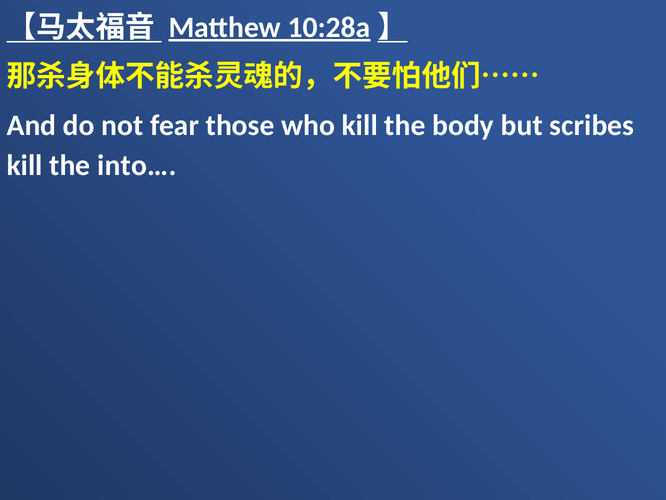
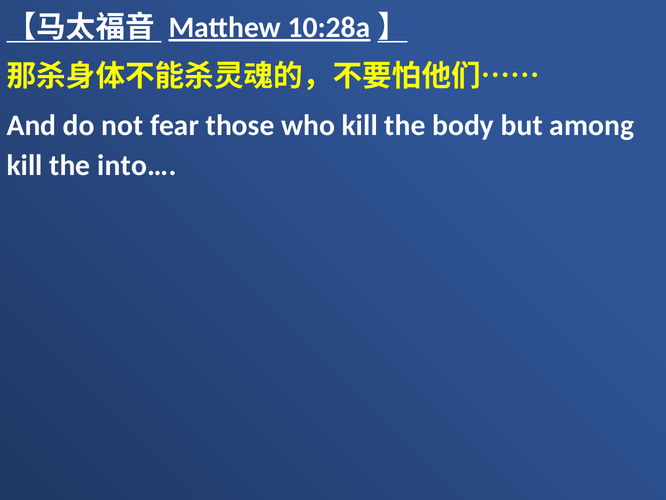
scribes: scribes -> among
